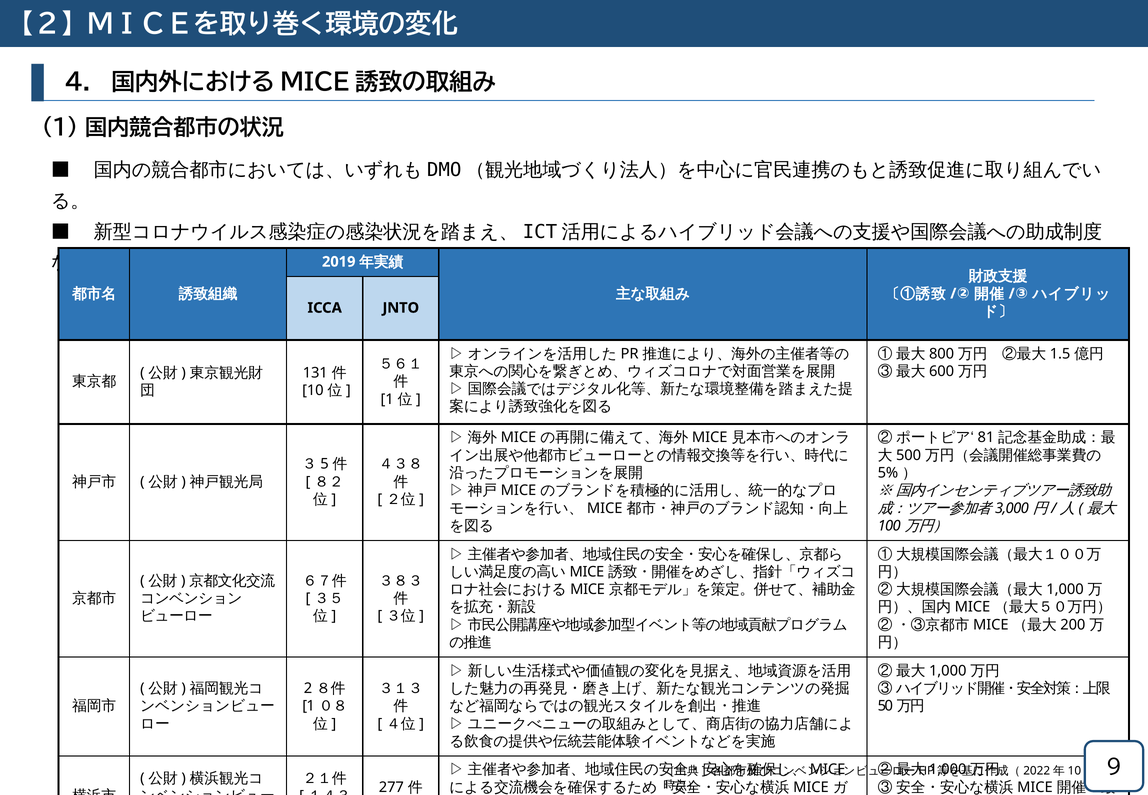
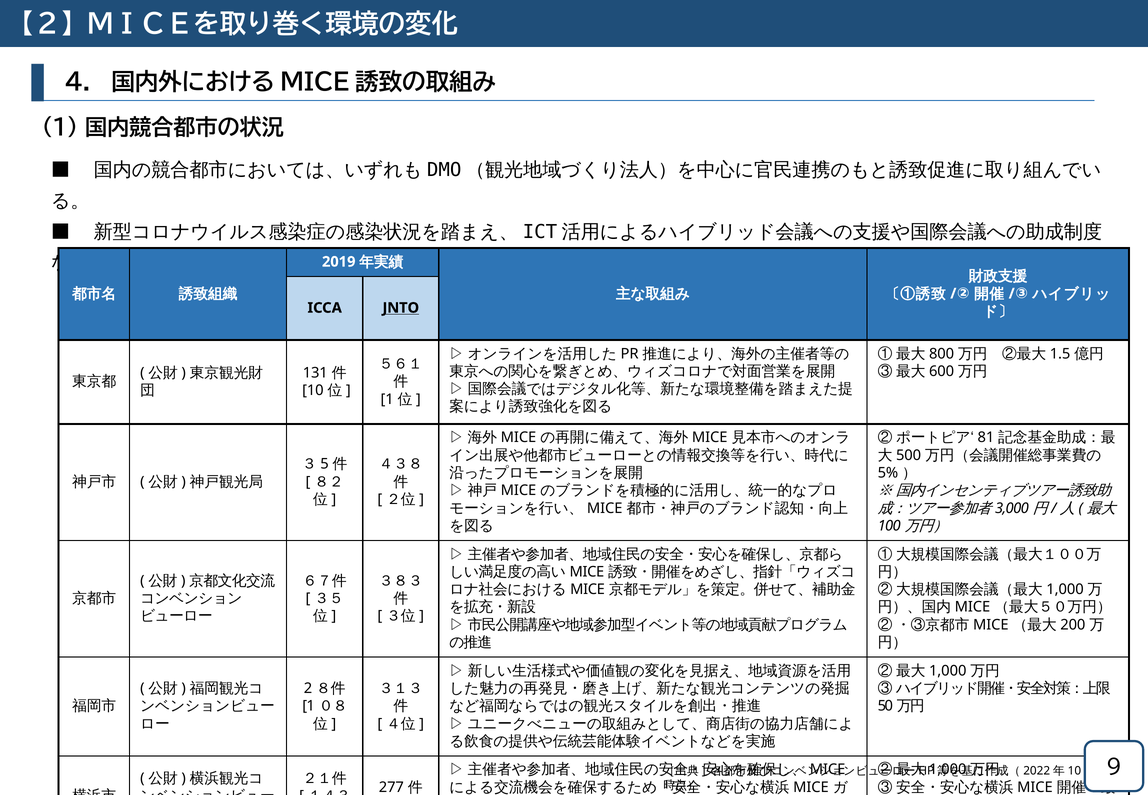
JNTO underline: none -> present
